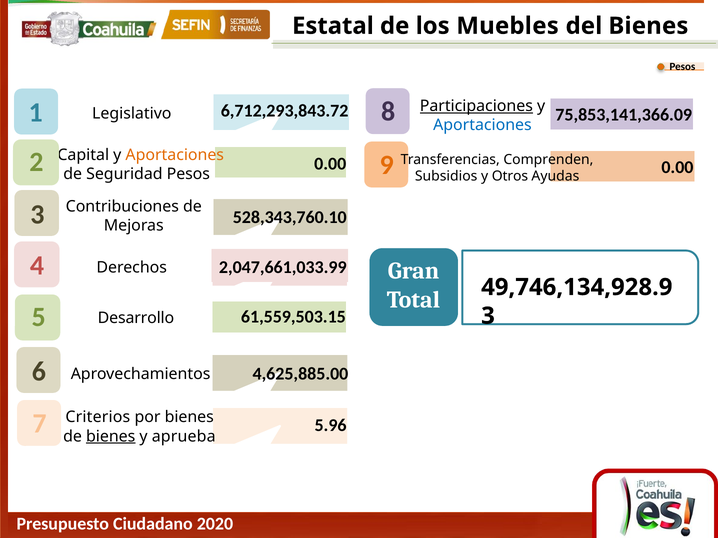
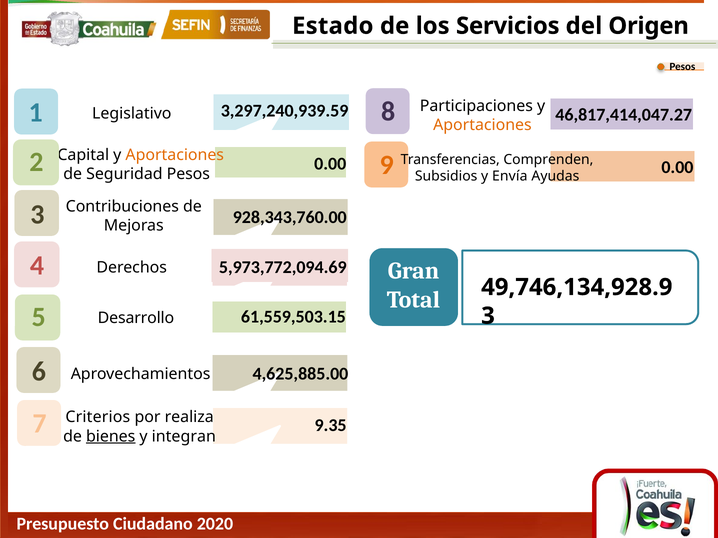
Estatal: Estatal -> Estado
Muebles: Muebles -> Servicios
del Bienes: Bienes -> Origen
Participaciones underline: present -> none
6,712,293,843.72: 6,712,293,843.72 -> 3,297,240,939.59
75,853,141,366.09: 75,853,141,366.09 -> 46,817,414,047.27
Aportaciones at (482, 125) colour: blue -> orange
Otros: Otros -> Envía
528,343,760.10: 528,343,760.10 -> 928,343,760.00
2,047,661,033.99: 2,047,661,033.99 -> 5,973,772,094.69
por bienes: bienes -> realiza
5.96: 5.96 -> 9.35
aprueba: aprueba -> integran
